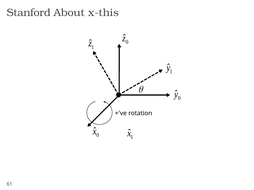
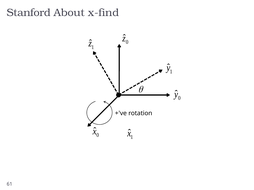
x-this: x-this -> x-find
